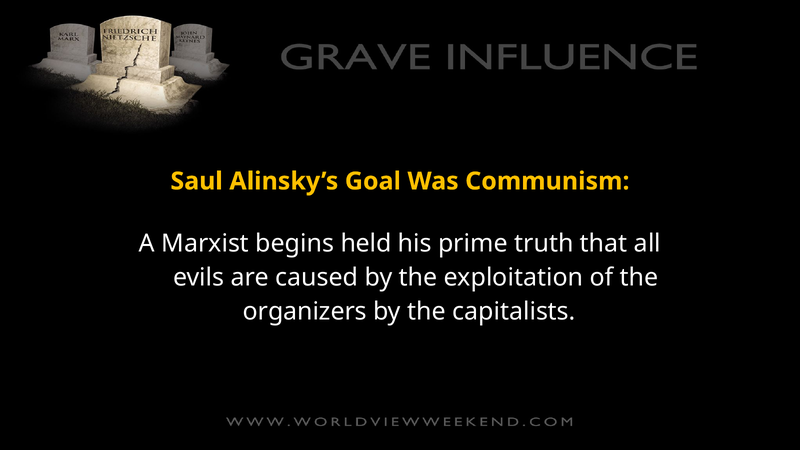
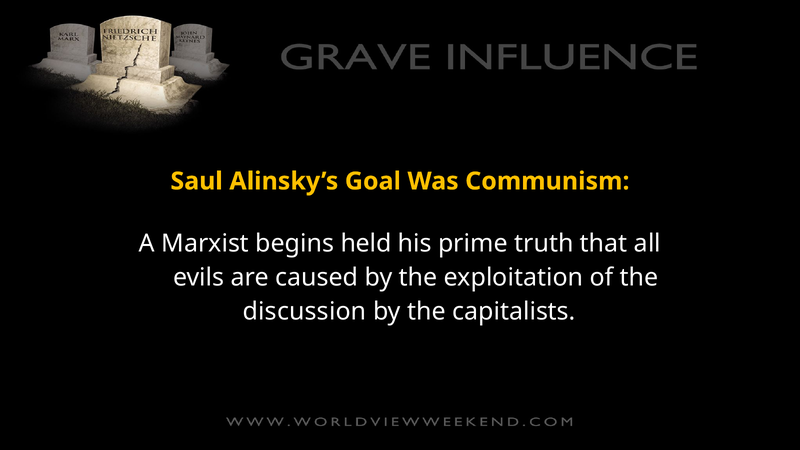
organizers: organizers -> discussion
